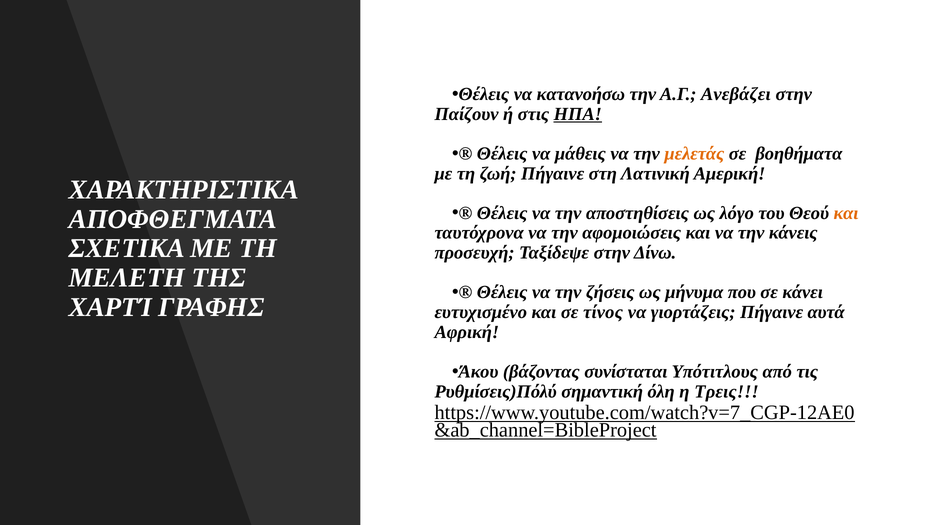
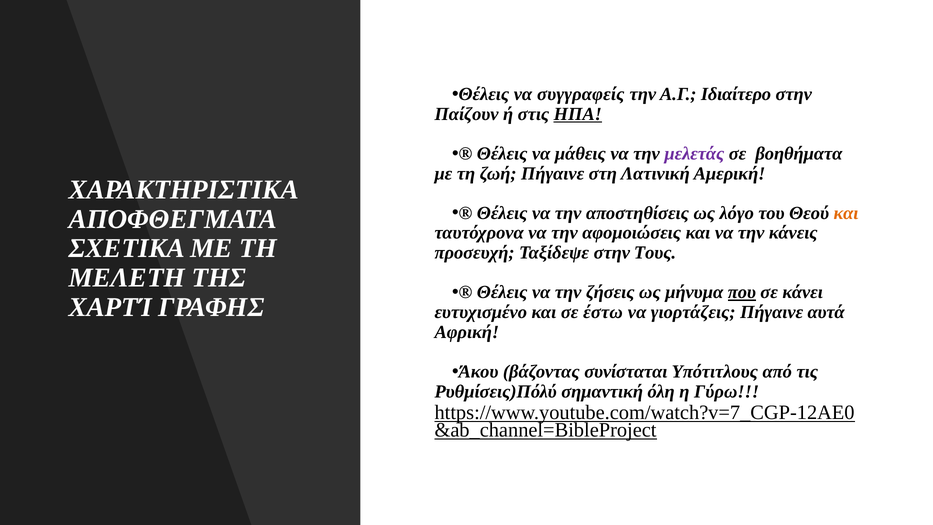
κατανοήσω: κατανοήσω -> συγγραφείς
Ανεβάζει: Ανεβάζει -> Ιδιαίτερο
μελετάς colour: orange -> purple
Δίνω: Δίνω -> Τους
που underline: none -> present
τίνος: τίνος -> έστω
Τρεις: Τρεις -> Γύρω
